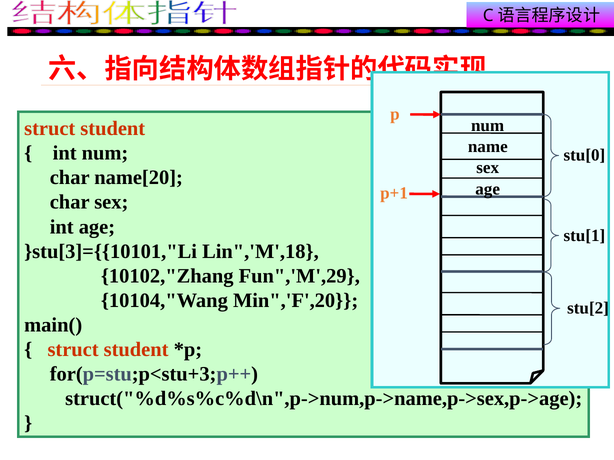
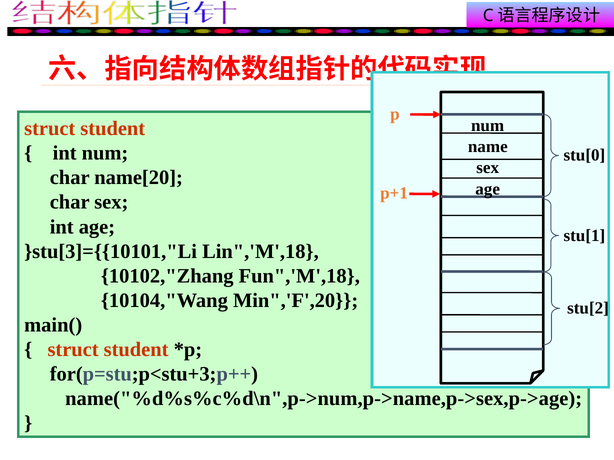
Fun",'M',29: Fun",'M',29 -> Fun",'M',18
struct("%d%s%c%d\n",p->num,p->name,p->sex,p->age: struct("%d%s%c%d\n",p->num,p->name,p->sex,p->age -> name("%d%s%c%d\n",p->num,p->name,p->sex,p->age
